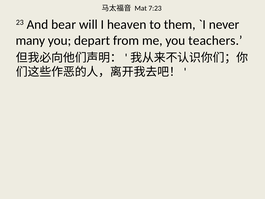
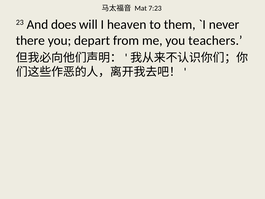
bear: bear -> does
many: many -> there
